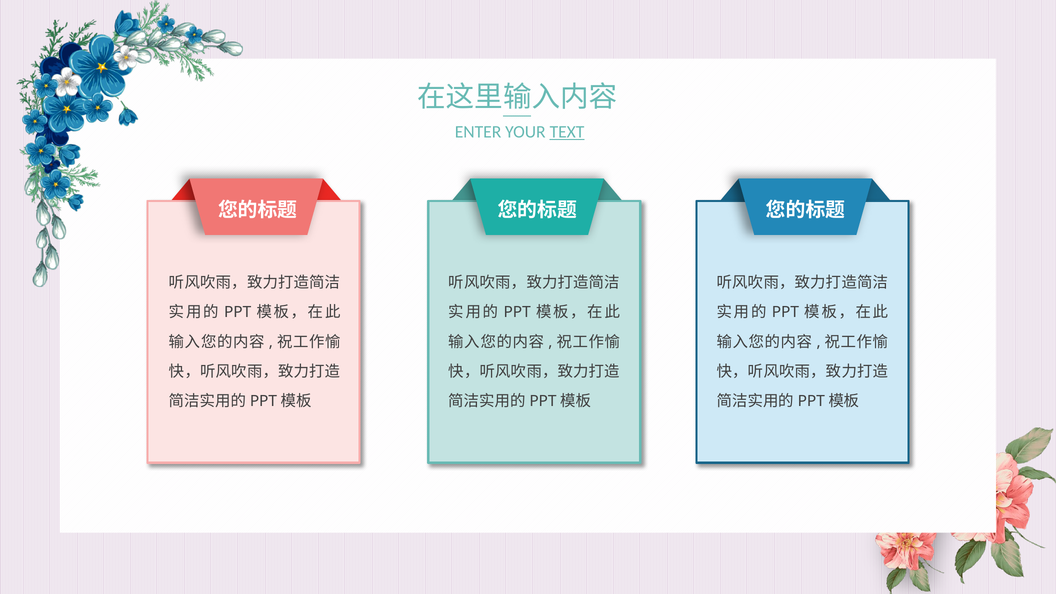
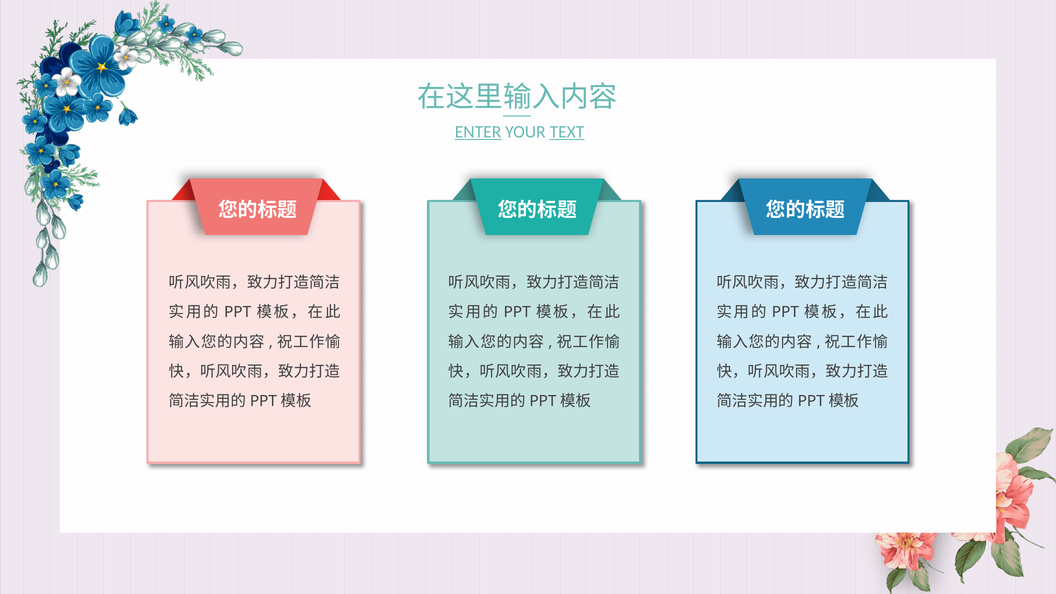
ENTER underline: none -> present
